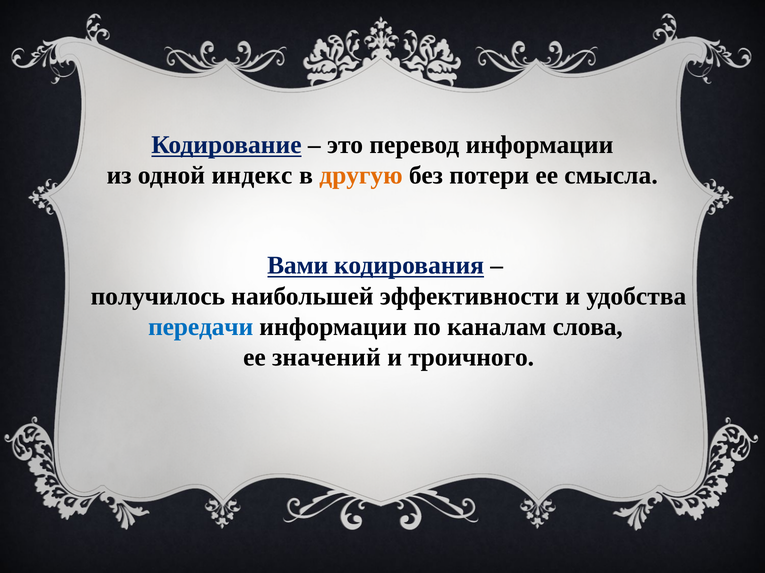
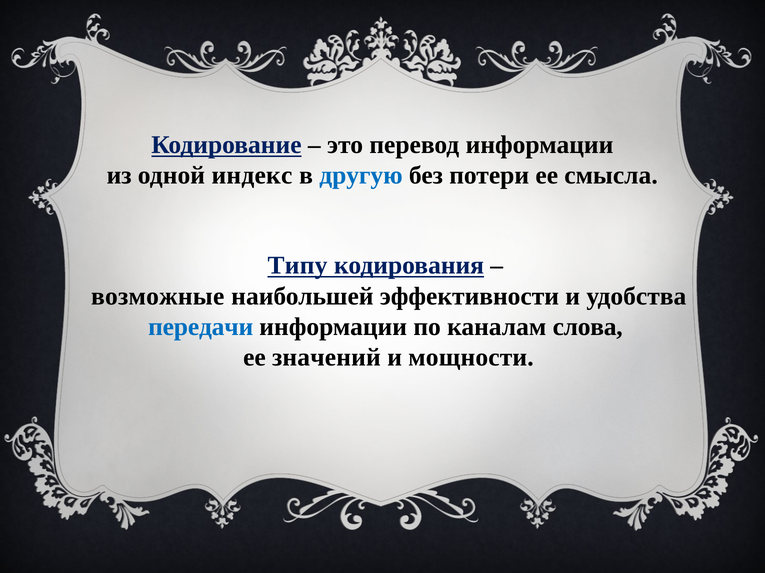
другую colour: orange -> blue
Вами: Вами -> Типу
получилось: получилось -> возможные
троичного: троичного -> мощности
